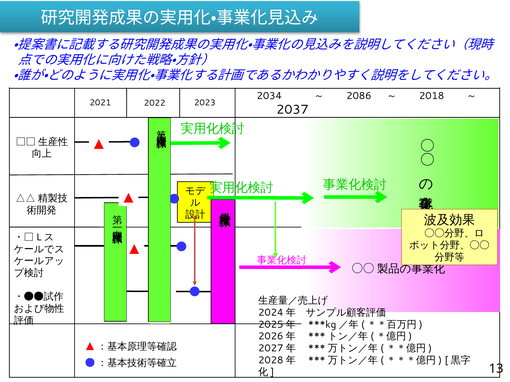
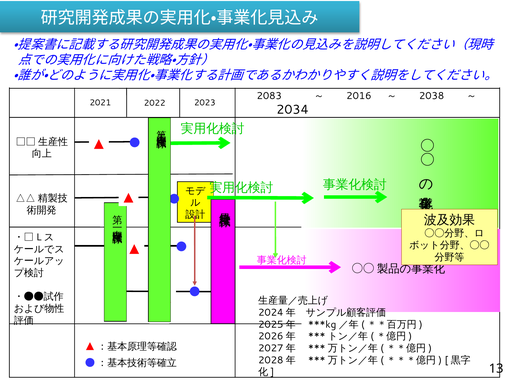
2034: 2034 -> 2083
2086: 2086 -> 2016
2018: 2018 -> 2038
2037: 2037 -> 2034
